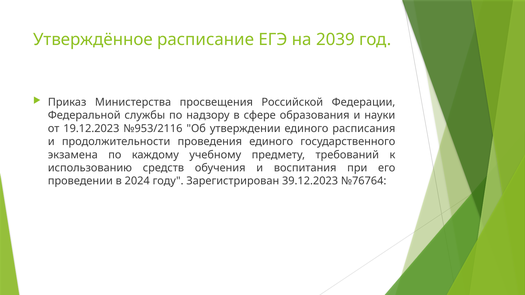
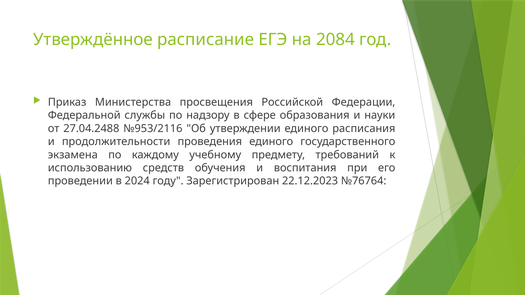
2039: 2039 -> 2084
19.12.2023: 19.12.2023 -> 27.04.2488
39.12.2023: 39.12.2023 -> 22.12.2023
